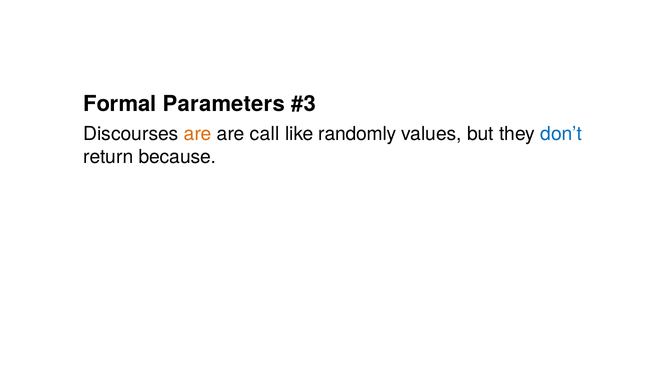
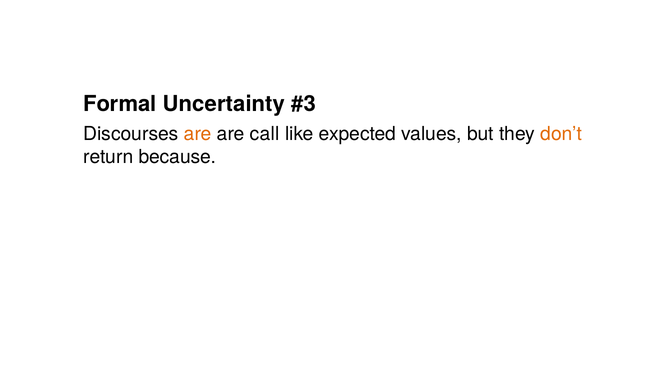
Parameters: Parameters -> Uncertainty
randomly: randomly -> expected
don’t colour: blue -> orange
